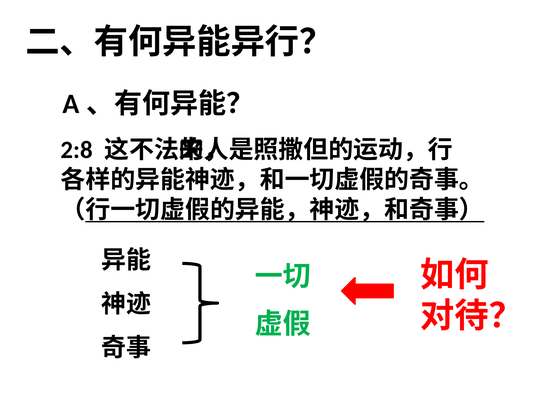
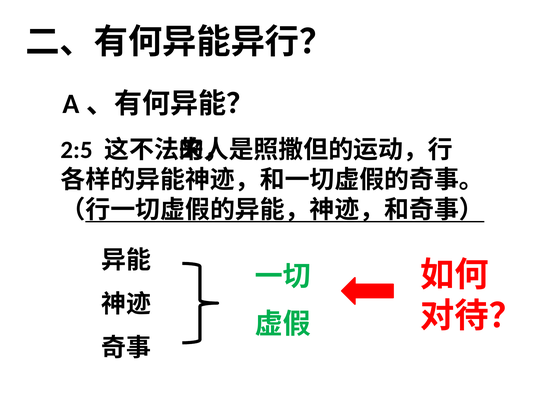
2:8: 2:8 -> 2:5
